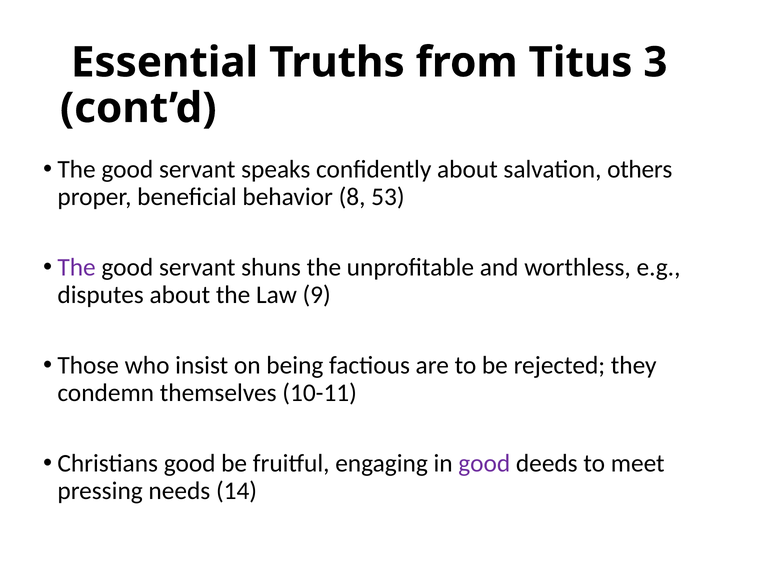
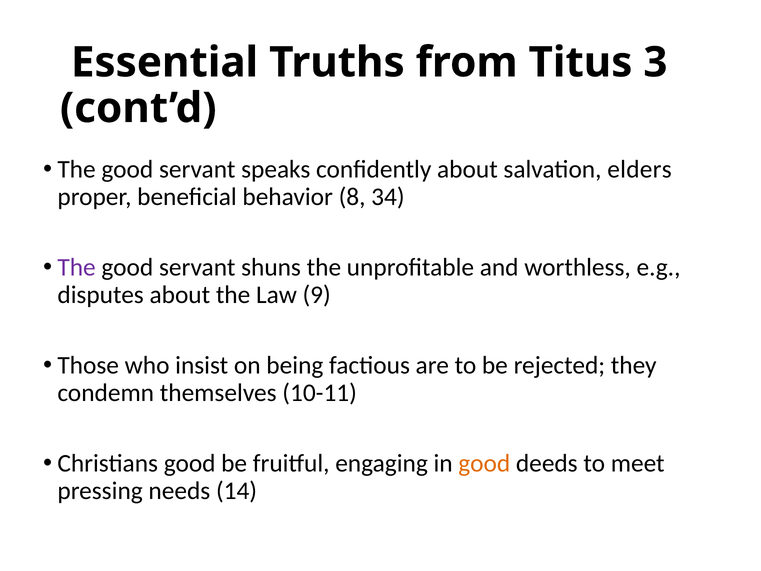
others: others -> elders
53: 53 -> 34
good at (484, 463) colour: purple -> orange
